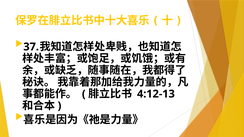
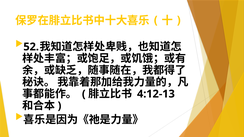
37: 37 -> 52
